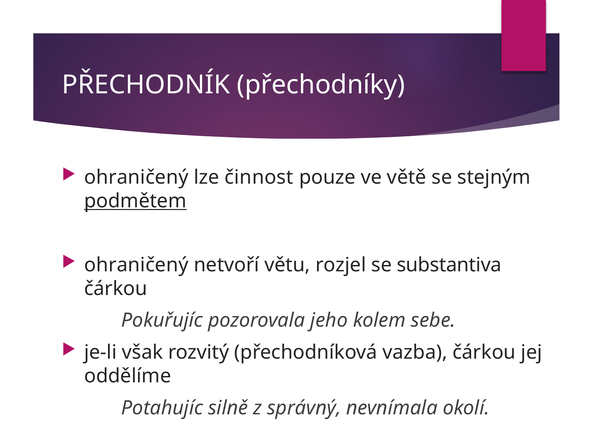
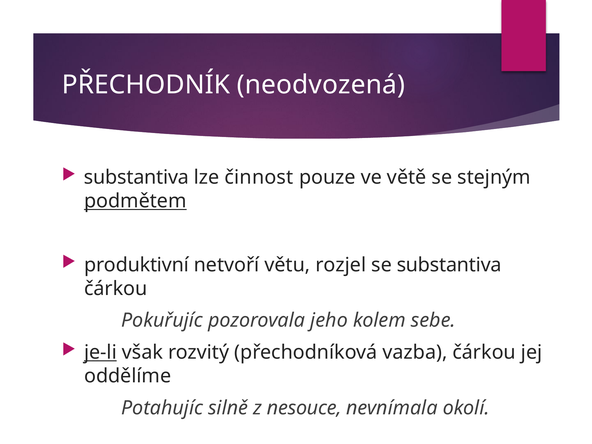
přechodníky: přechodníky -> neodvozená
ohraničený at (136, 177): ohraničený -> substantiva
ohraničený at (136, 265): ohraničený -> produktivní
je-li underline: none -> present
správný: správný -> nesouce
